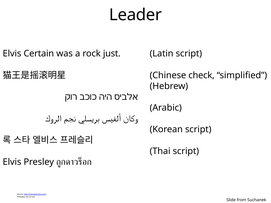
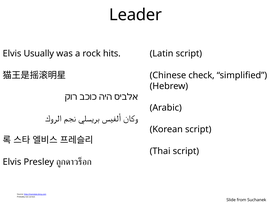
Certain: Certain -> Usually
just: just -> hits
